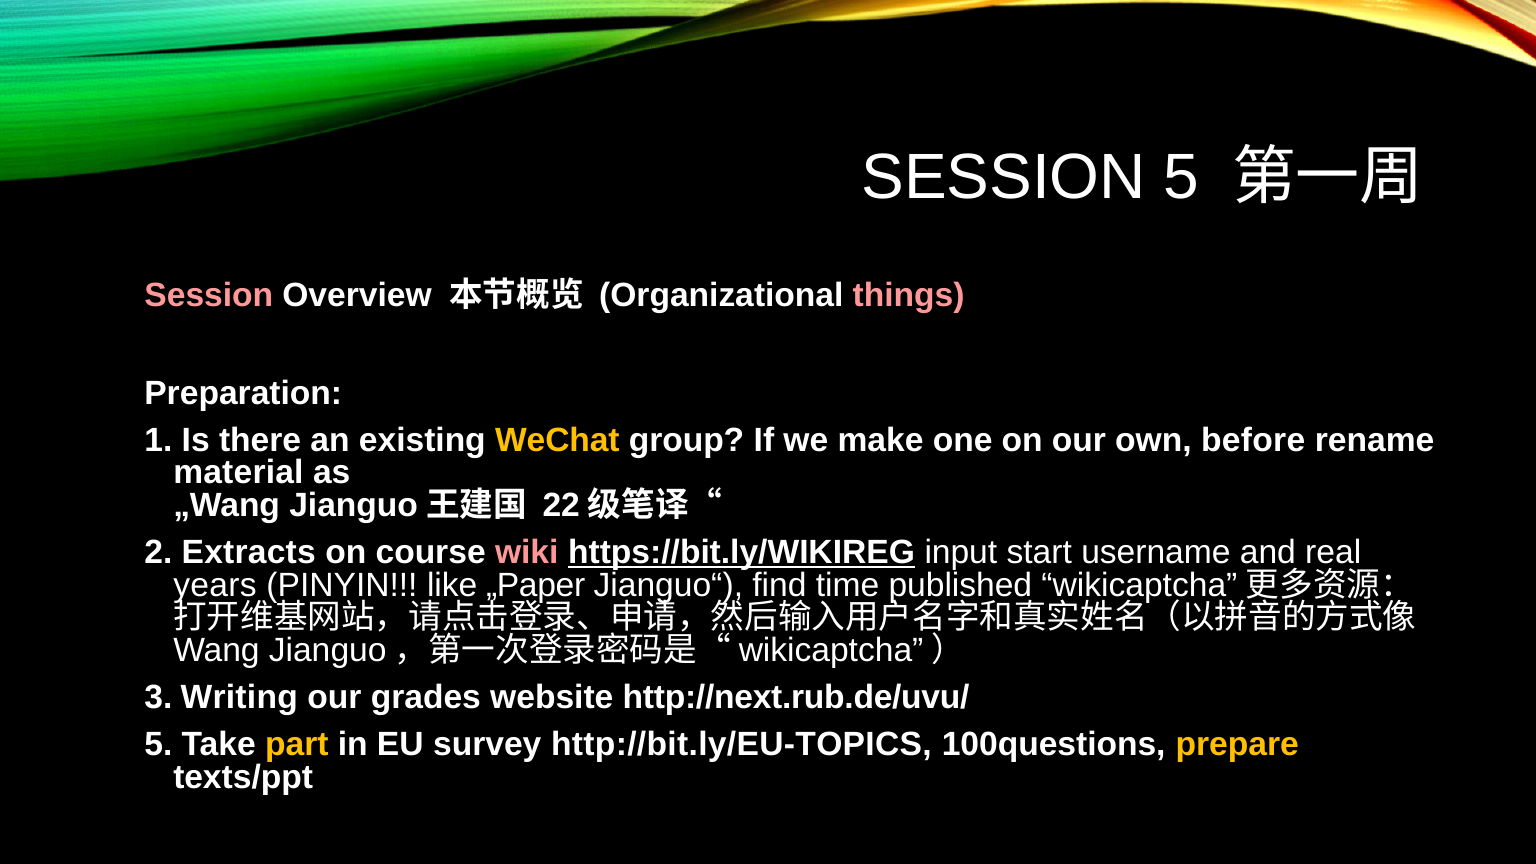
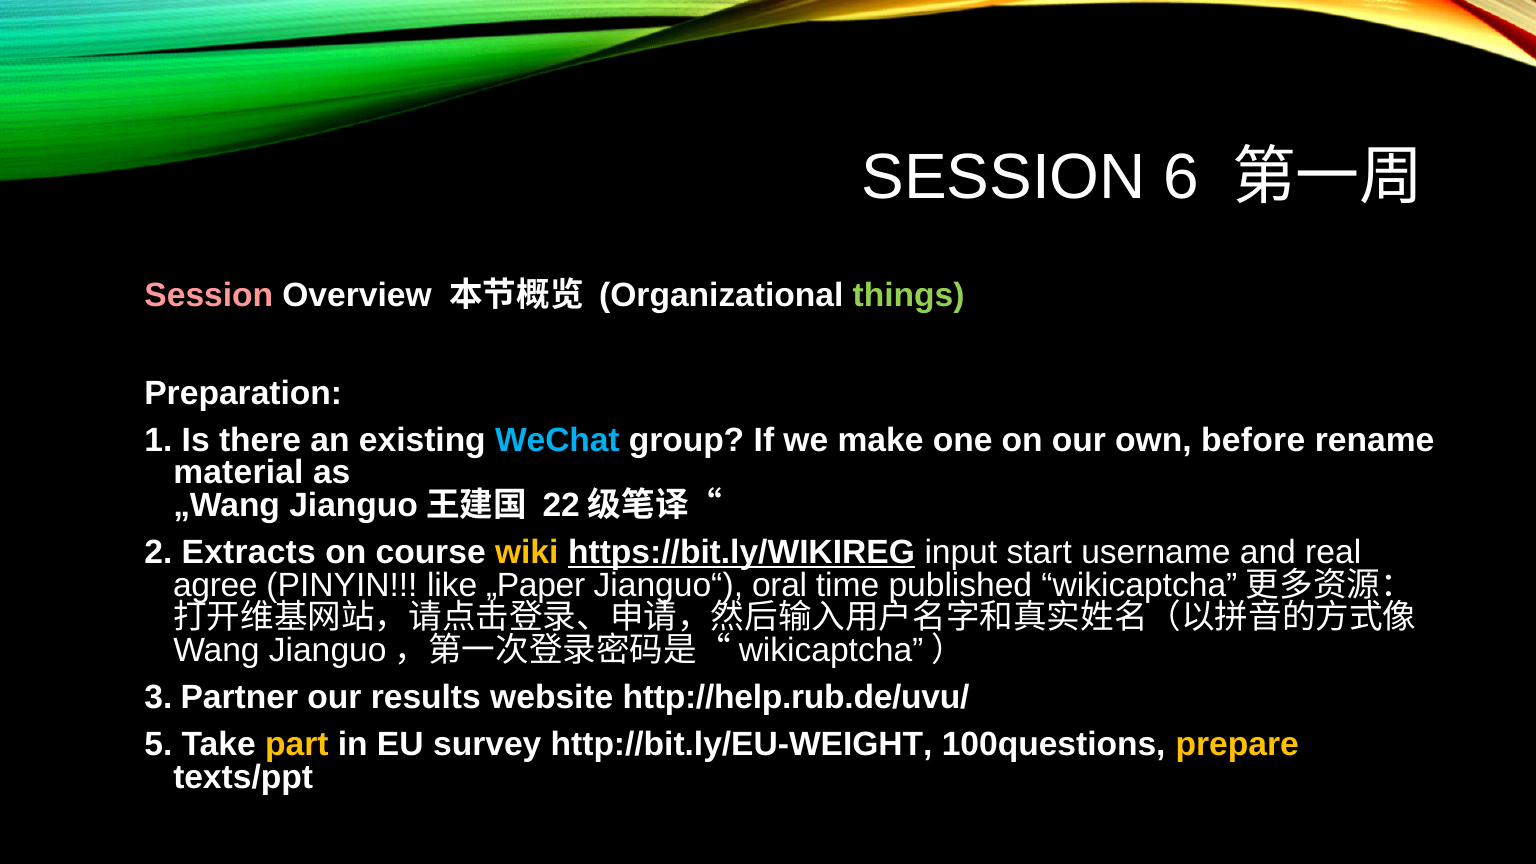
SESSION 5: 5 -> 6
things colour: pink -> light green
WeChat colour: yellow -> light blue
wiki colour: pink -> yellow
years: years -> agree
find: find -> oral
Writing: Writing -> Partner
grades: grades -> results
http://next.rub.de/uvu/: http://next.rub.de/uvu/ -> http://help.rub.de/uvu/
http://bit.ly/EU-TOPICS: http://bit.ly/EU-TOPICS -> http://bit.ly/EU-WEIGHT
